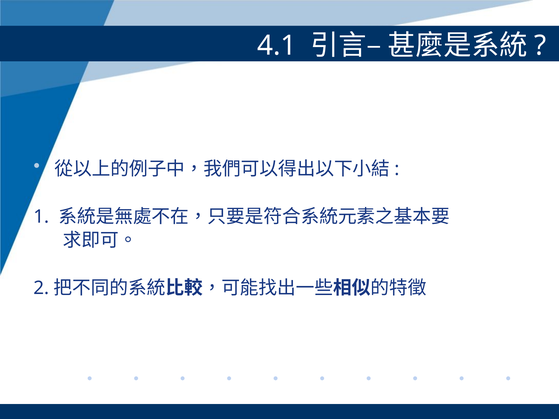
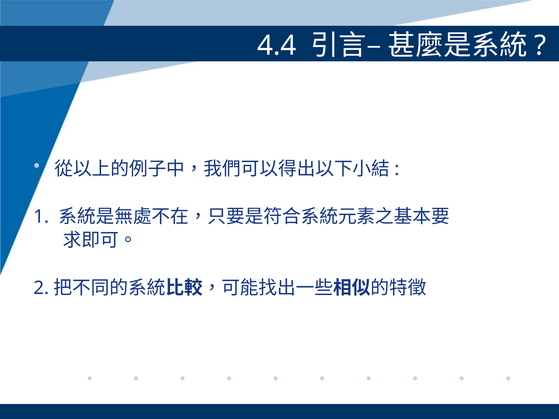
4.1: 4.1 -> 4.4
